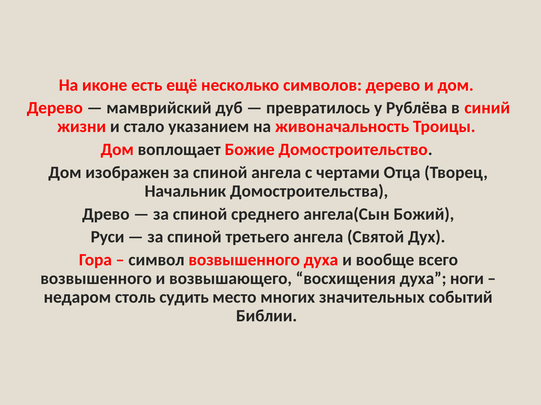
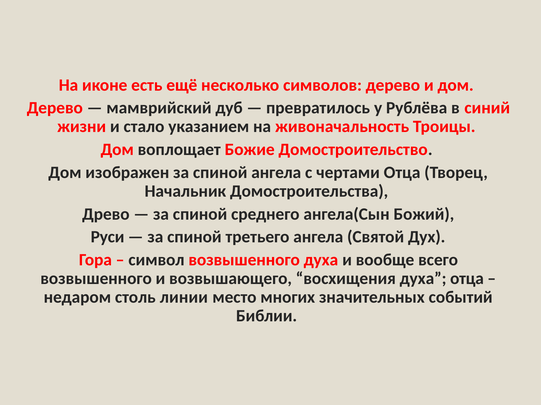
духа ноги: ноги -> отца
судить: судить -> линии
